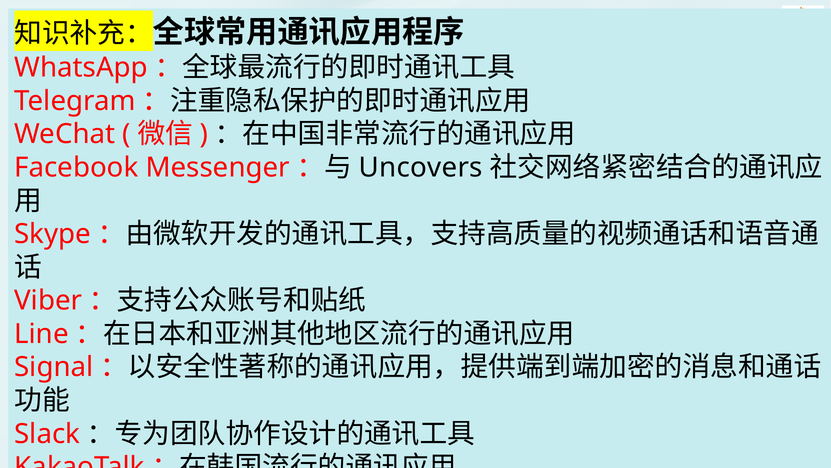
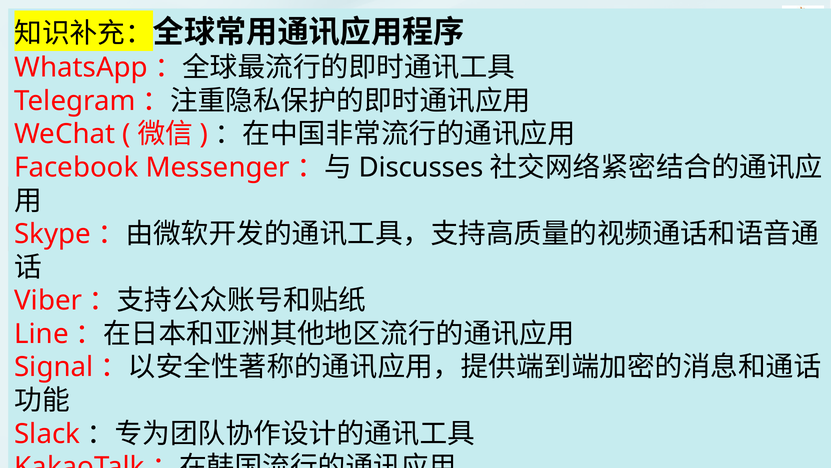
Uncovers: Uncovers -> Discusses
